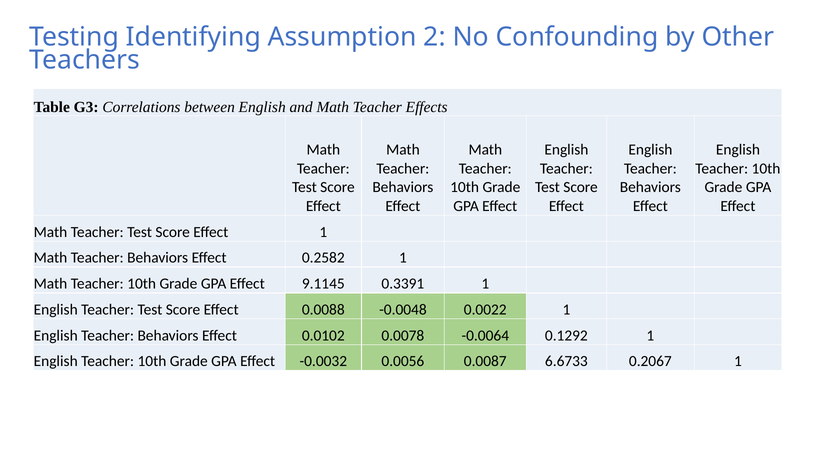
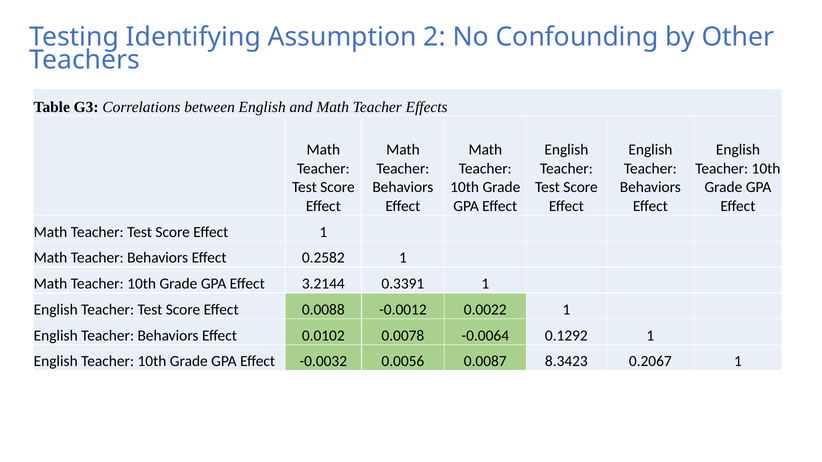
9.1145: 9.1145 -> 3.2144
-0.0048: -0.0048 -> -0.0012
6.6733: 6.6733 -> 8.3423
